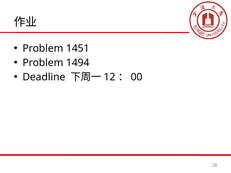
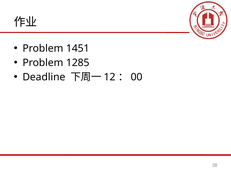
1494: 1494 -> 1285
